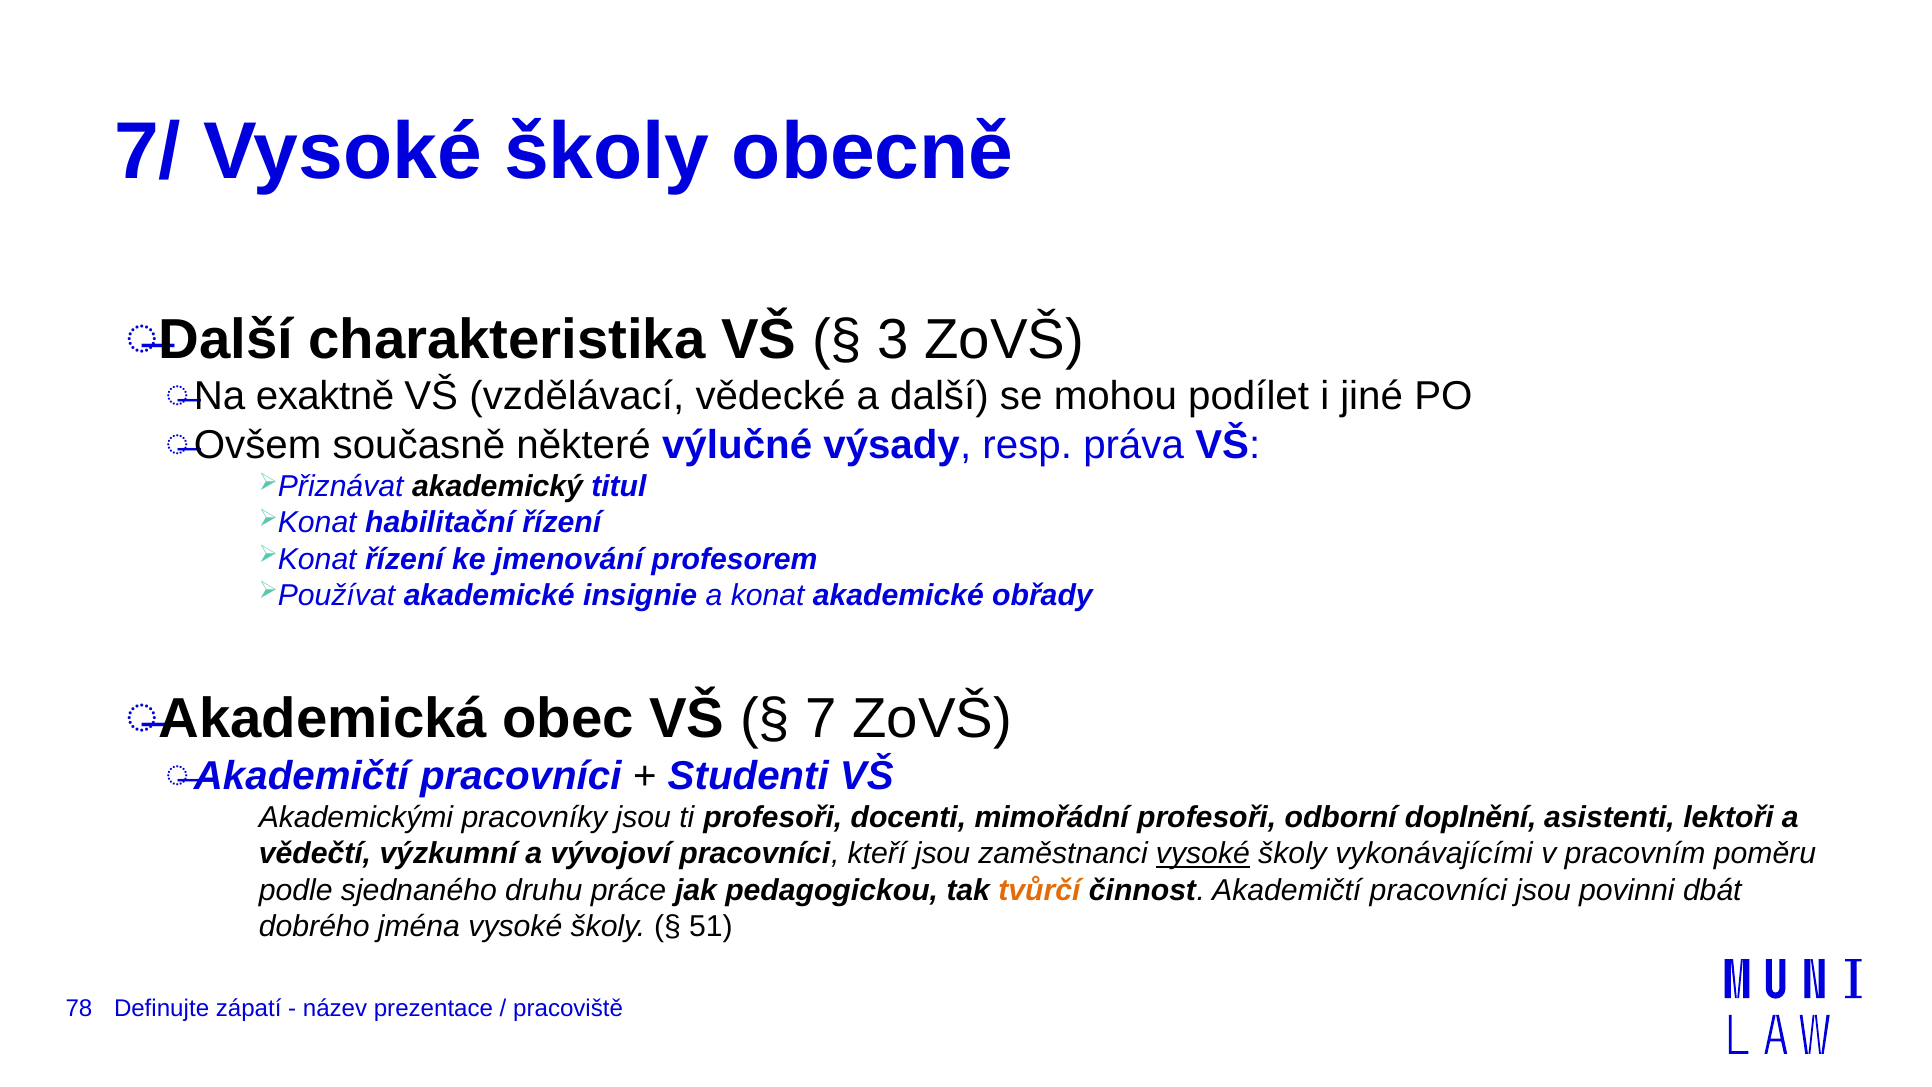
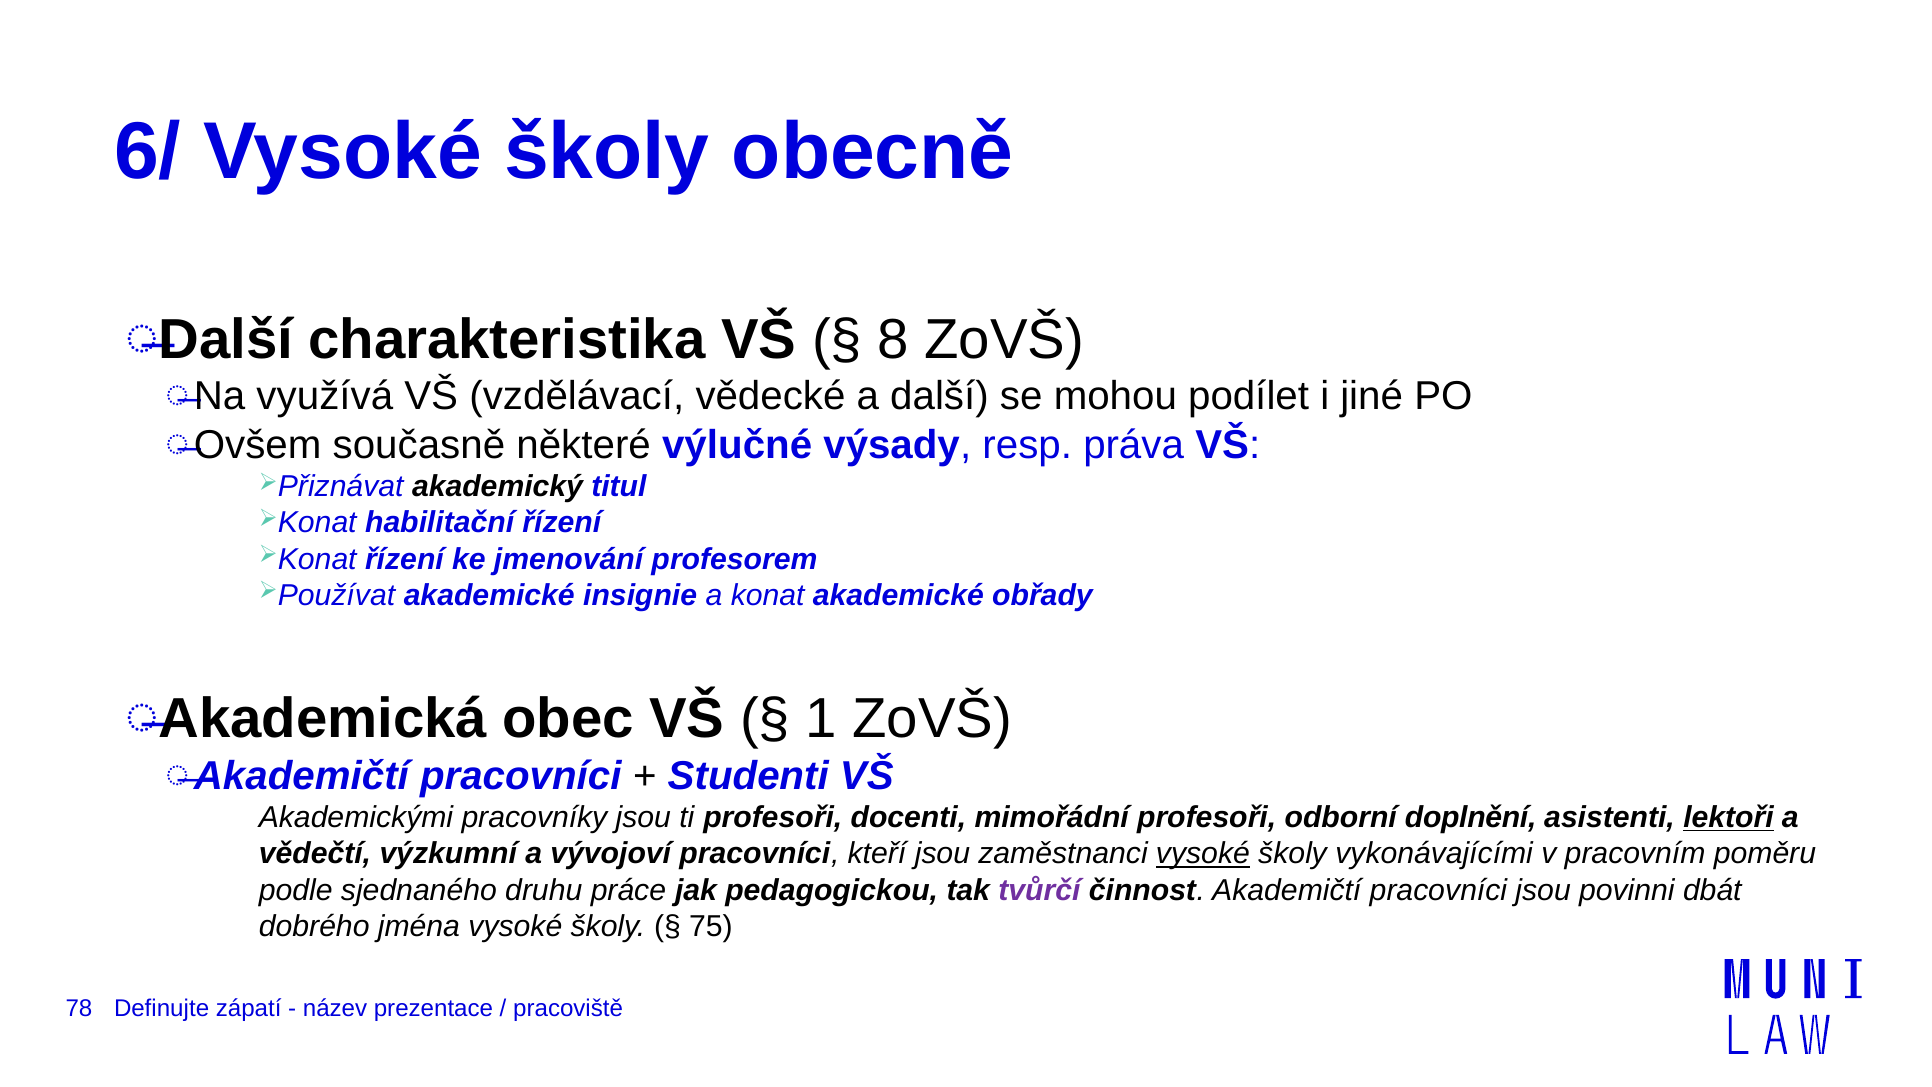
7/: 7/ -> 6/
3: 3 -> 8
exaktně: exaktně -> využívá
7: 7 -> 1
lektoři underline: none -> present
tvůrčí colour: orange -> purple
51: 51 -> 75
